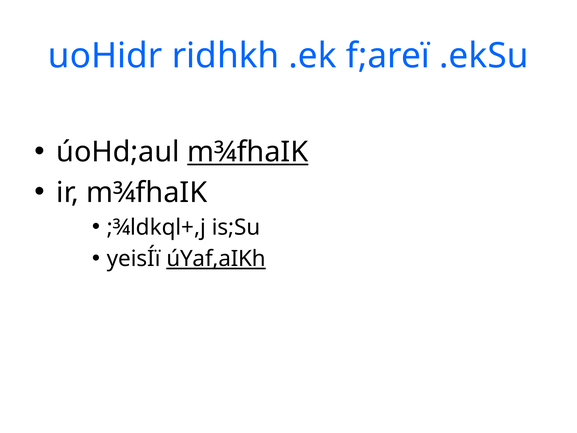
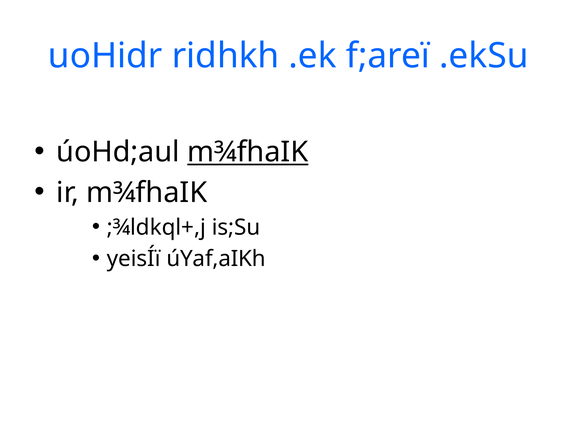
úYaf,aIKh underline: present -> none
